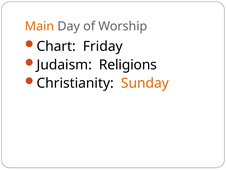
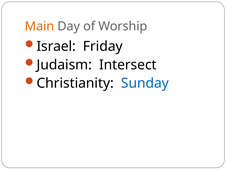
Chart: Chart -> Israel
Religions: Religions -> Intersect
Sunday colour: orange -> blue
